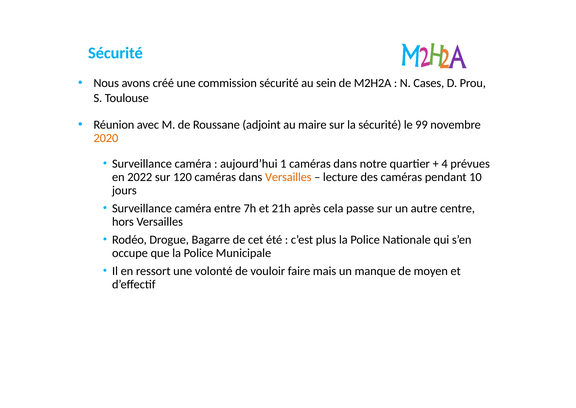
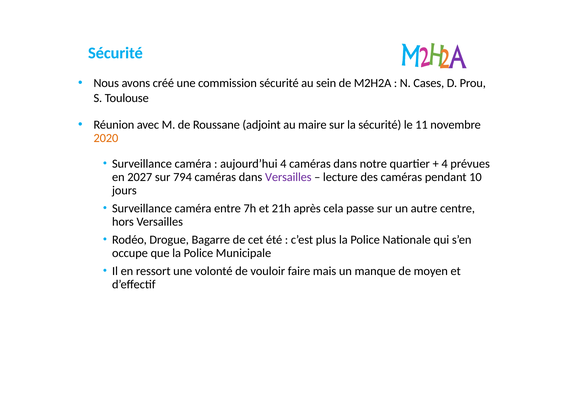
99: 99 -> 11
aujourd’hui 1: 1 -> 4
2022: 2022 -> 2027
120: 120 -> 794
Versailles at (288, 177) colour: orange -> purple
